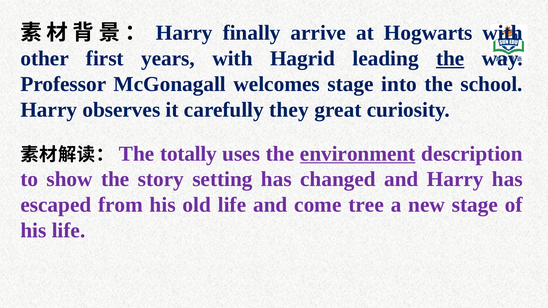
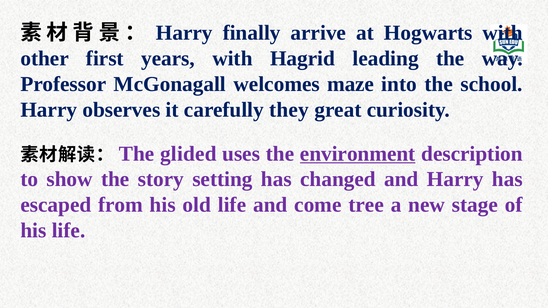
the at (450, 59) underline: present -> none
welcomes stage: stage -> maze
totally: totally -> glided
